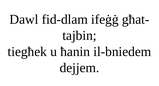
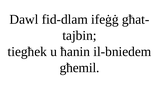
dejjem: dejjem -> għemil
